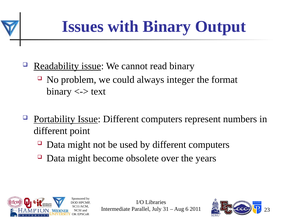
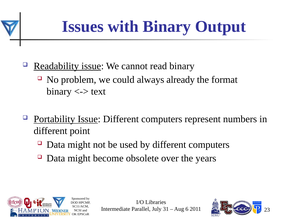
integer: integer -> already
